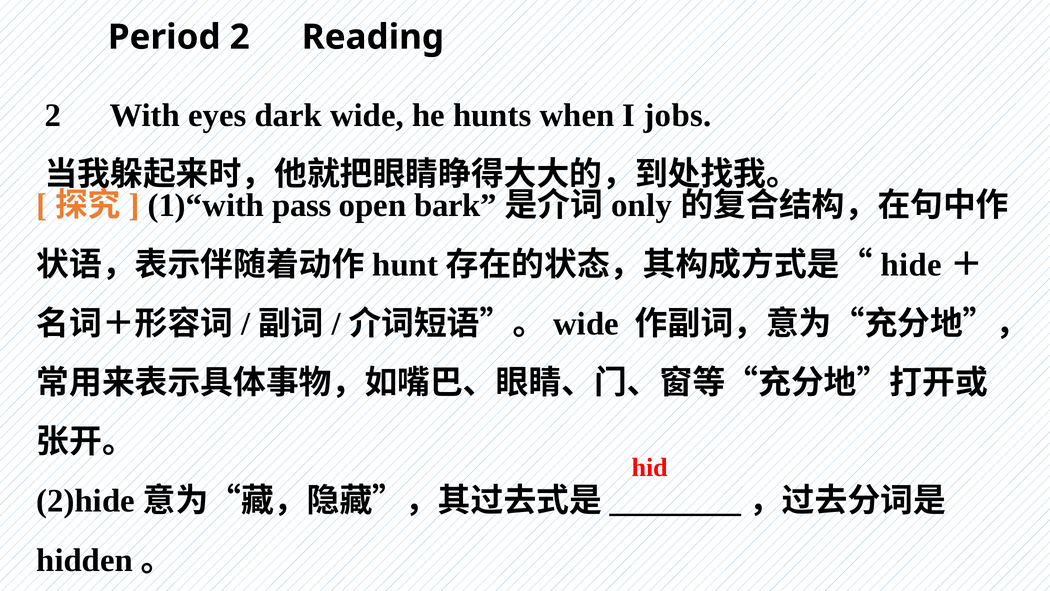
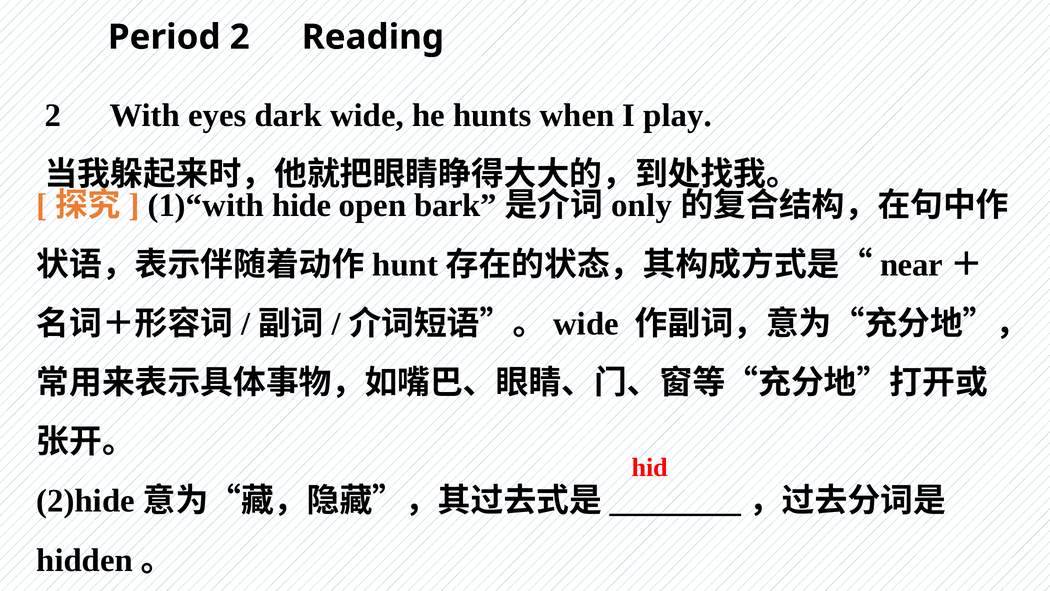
jobs: jobs -> play
pass: pass -> hide
hide: hide -> near
